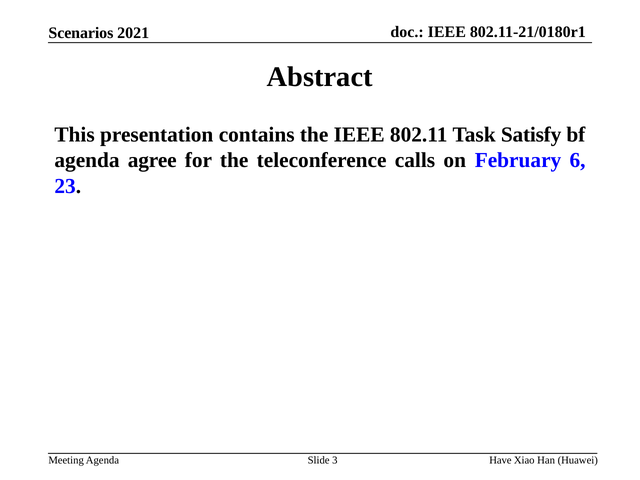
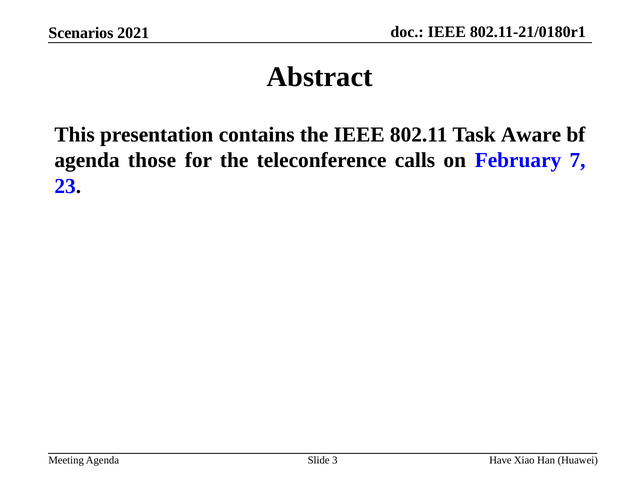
Satisfy: Satisfy -> Aware
agree: agree -> those
6: 6 -> 7
